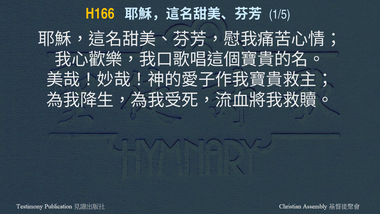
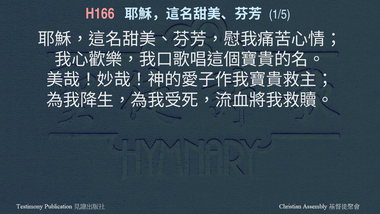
H166 colour: yellow -> pink
